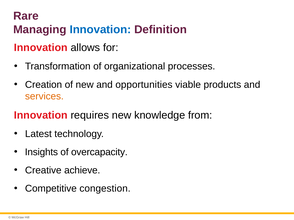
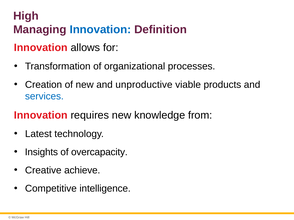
Rare: Rare -> High
opportunities: opportunities -> unproductive
services colour: orange -> blue
congestion: congestion -> intelligence
